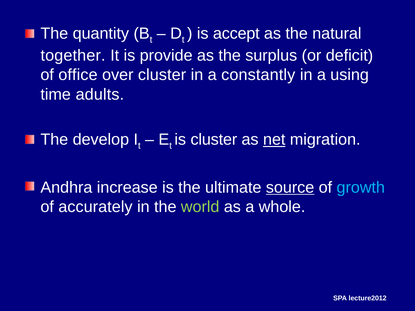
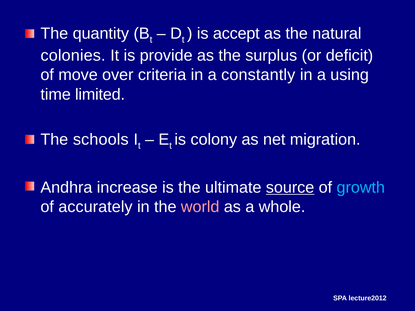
together: together -> colonies
office: office -> move
over cluster: cluster -> criteria
adults: adults -> limited
develop: develop -> schools
is cluster: cluster -> colony
net underline: present -> none
world colour: light green -> pink
